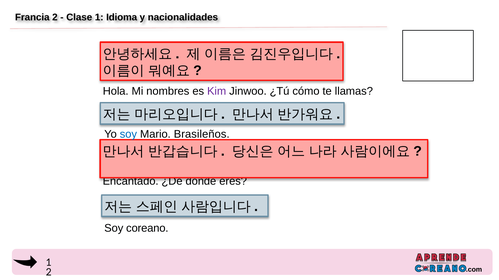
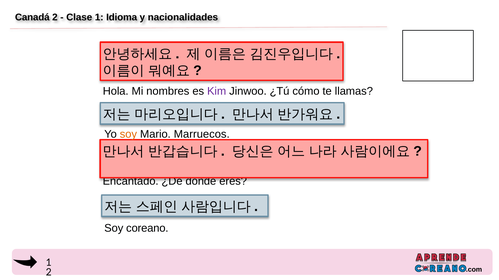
Francia: Francia -> Canadá
soy at (128, 135) colour: blue -> orange
Brasileños: Brasileños -> Marruecos
